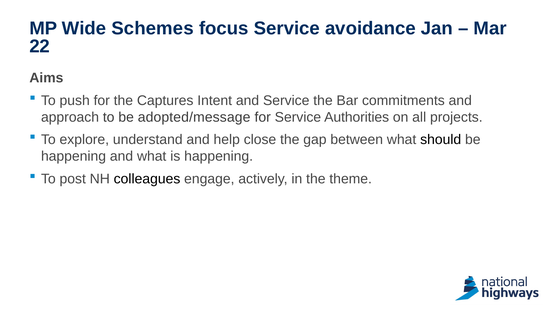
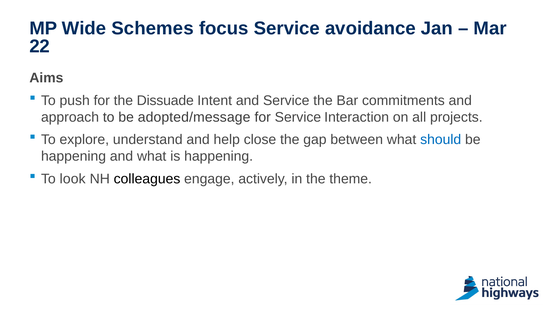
Captures: Captures -> Dissuade
Authorities: Authorities -> Interaction
should colour: black -> blue
post: post -> look
